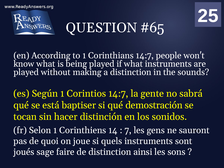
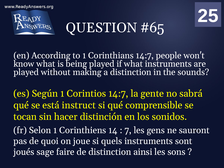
baptiser: baptiser -> instruct
demostración: demostración -> comprensible
